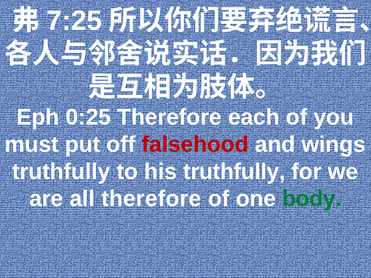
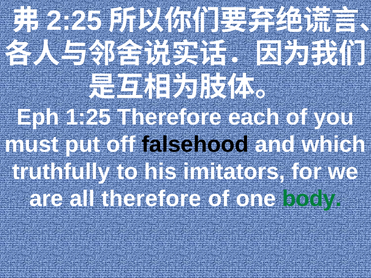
7:25: 7:25 -> 2:25
0:25: 0:25 -> 1:25
falsehood colour: red -> black
wings: wings -> which
his truthfully: truthfully -> imitators
